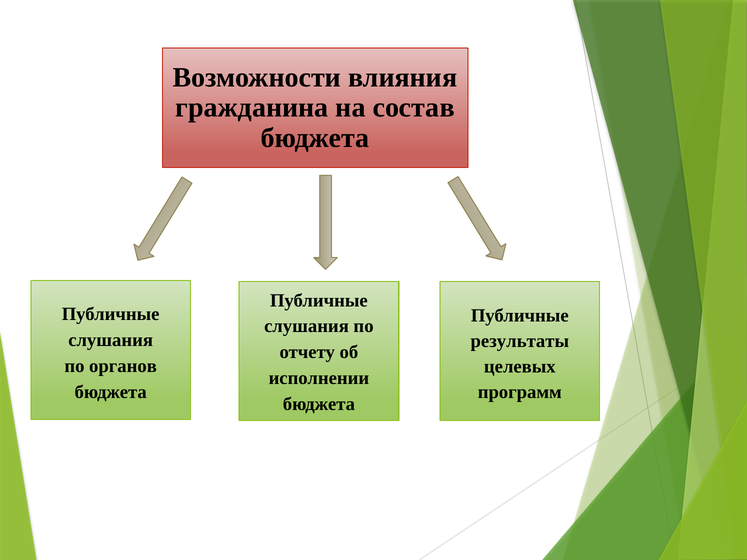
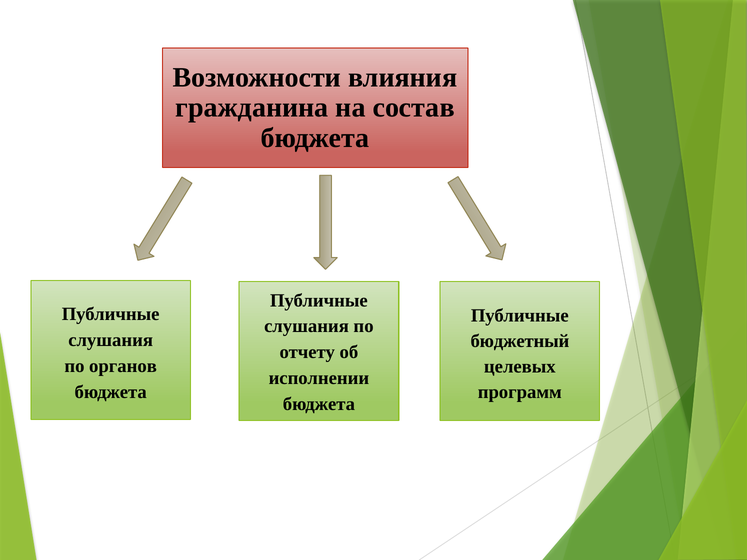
результаты: результаты -> бюджетный
